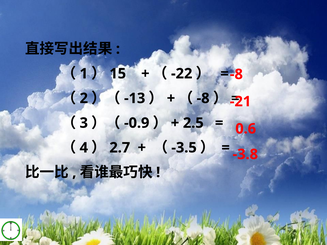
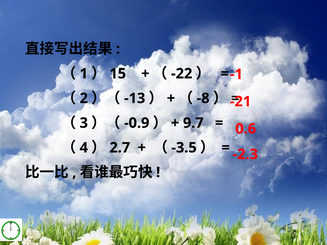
-8 at (236, 74): -8 -> -1
2.5: 2.5 -> 9.7
-3.8: -3.8 -> -2.3
